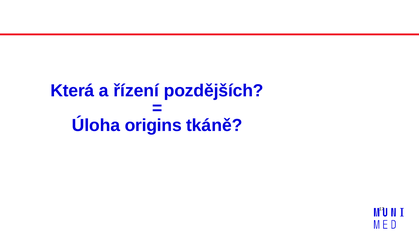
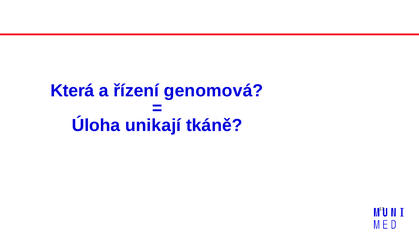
pozdějších: pozdějších -> genomová
origins: origins -> unikají
